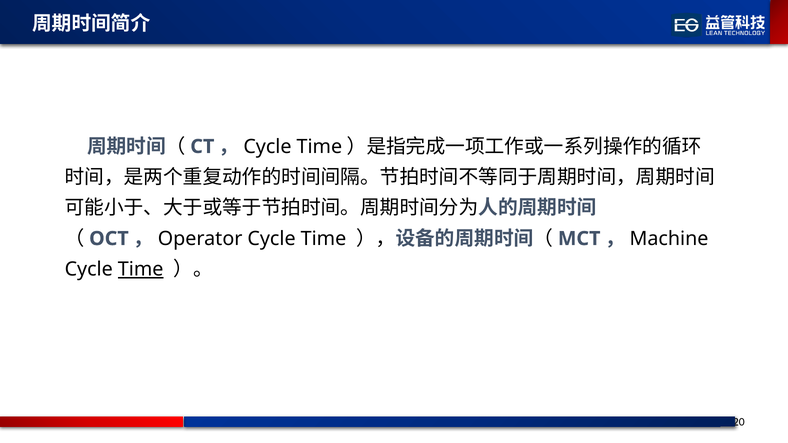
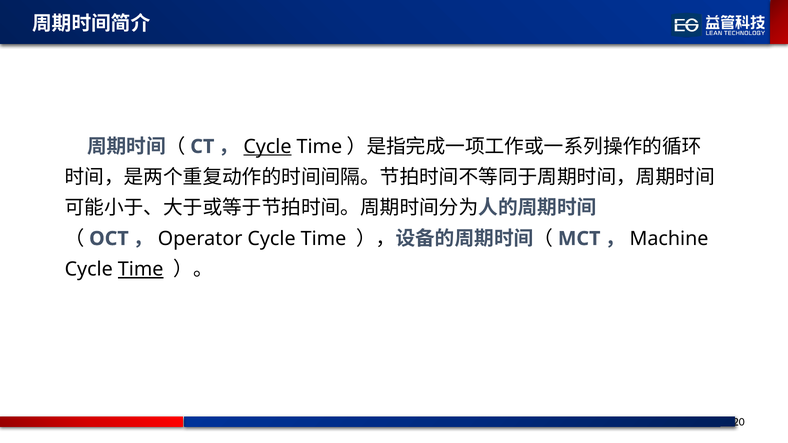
Cycle at (267, 147) underline: none -> present
